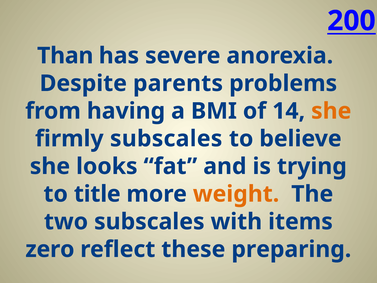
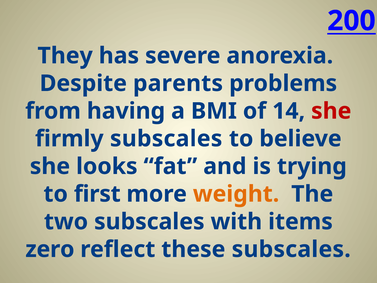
Than: Than -> They
she at (331, 111) colour: orange -> red
title: title -> first
these preparing: preparing -> subscales
